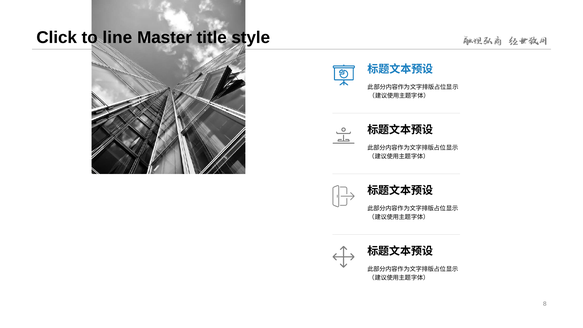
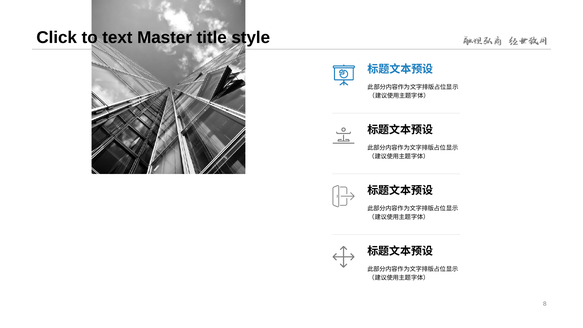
line: line -> text
